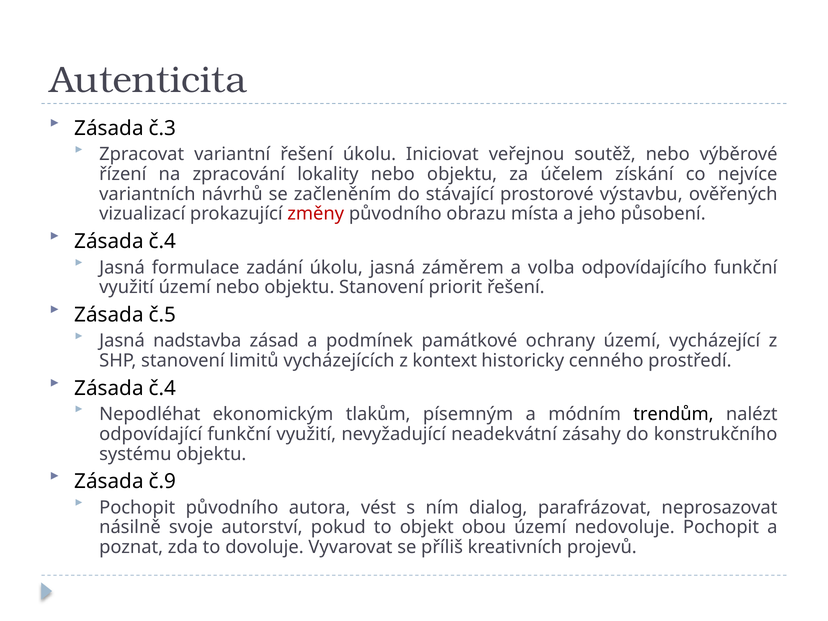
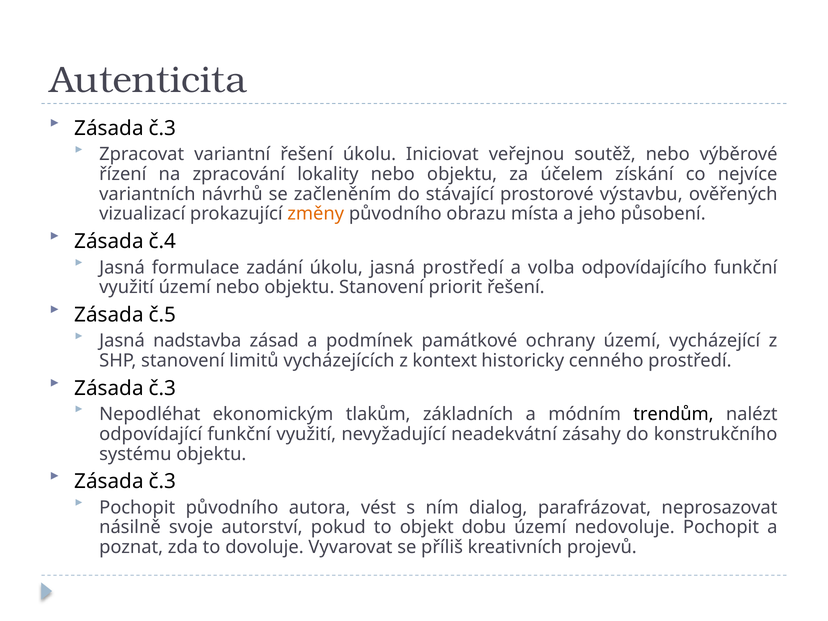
změny colour: red -> orange
jasná záměrem: záměrem -> prostředí
č.4 at (163, 388): č.4 -> č.3
písemným: písemným -> základních
č.9 at (163, 482): č.9 -> č.3
obou: obou -> dobu
